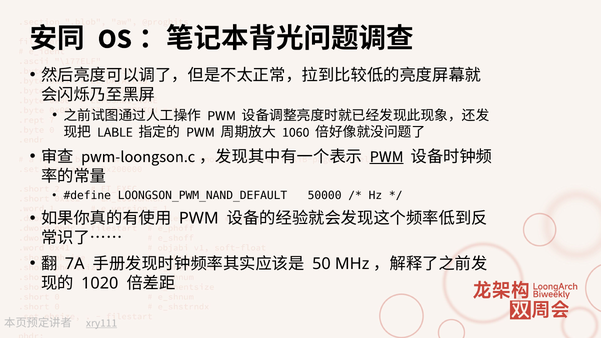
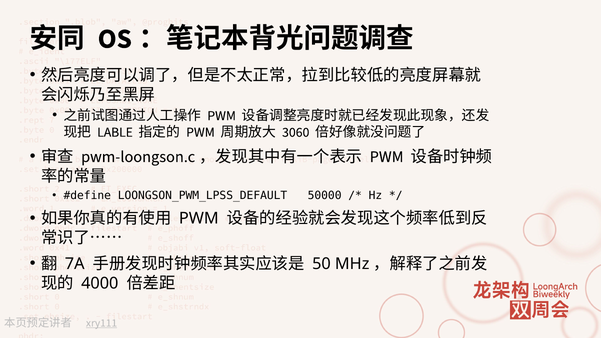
1060: 1060 -> 3060
PWM at (387, 157) underline: present -> none
LOONGSON_PWM_NAND_DEFAULT: LOONGSON_PWM_NAND_DEFAULT -> LOONGSON_PWM_LPSS_DEFAULT
1020: 1020 -> 4000
